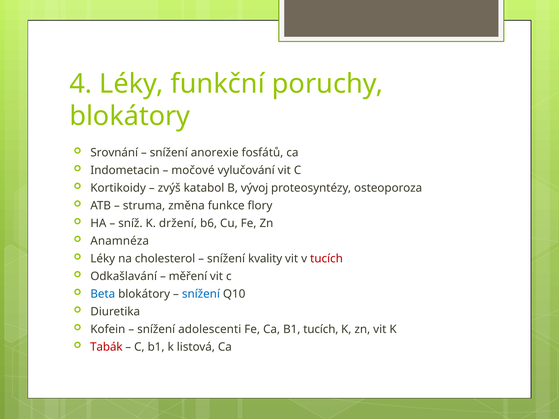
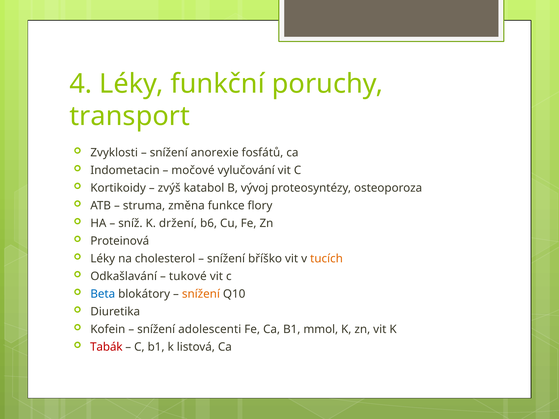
blokátory at (130, 116): blokátory -> transport
Srovnání: Srovnání -> Zvyklosti
Anamnéza: Anamnéza -> Proteinová
kvality: kvality -> bříško
tucích at (327, 259) colour: red -> orange
měření: měření -> tukové
snížení at (201, 294) colour: blue -> orange
B1 tucích: tucích -> mmol
